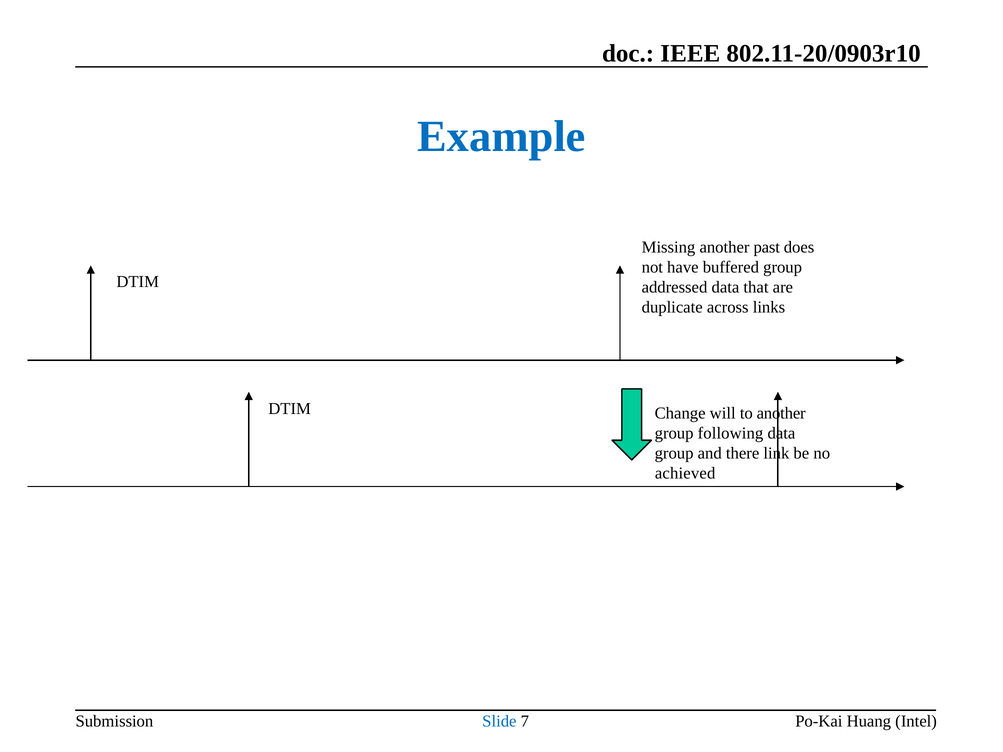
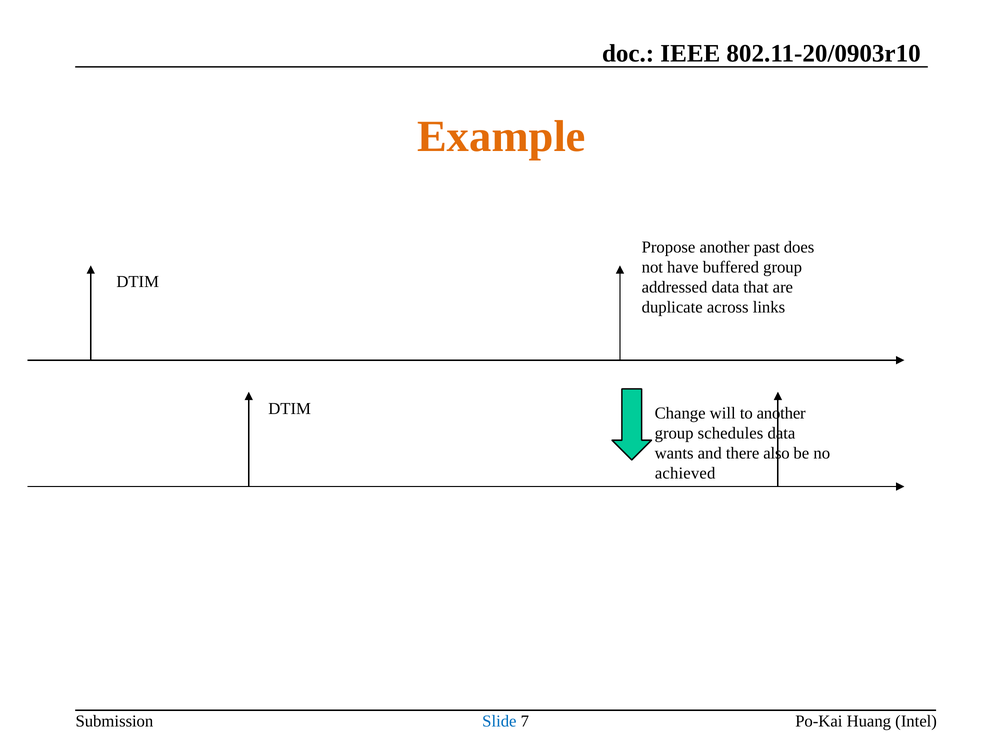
Example colour: blue -> orange
Missing: Missing -> Propose
following: following -> schedules
group at (674, 454): group -> wants
link: link -> also
